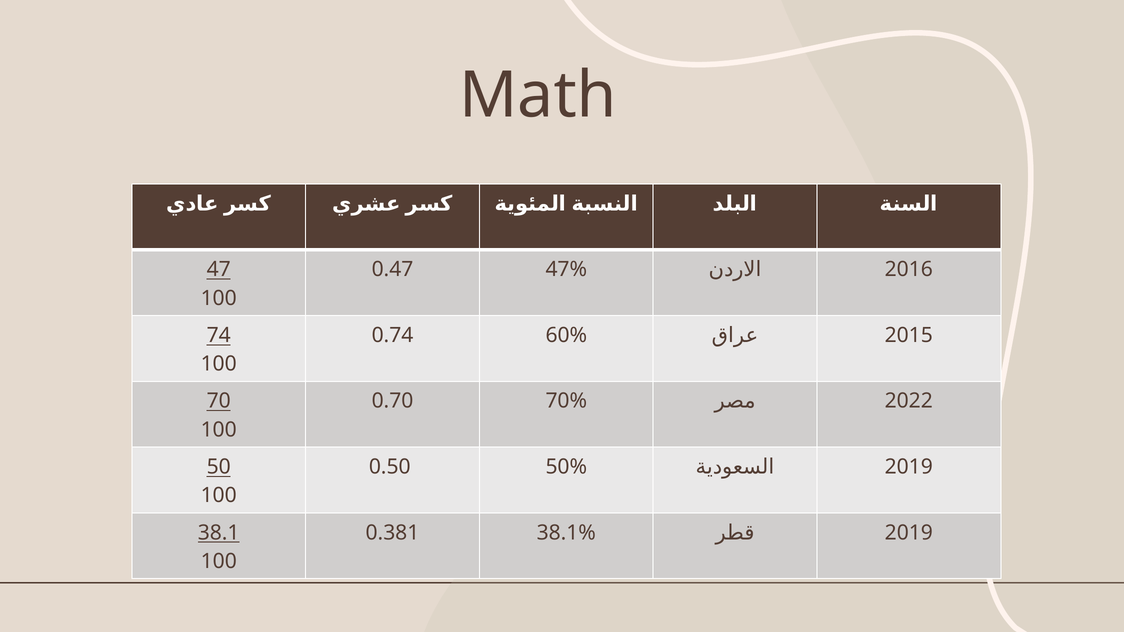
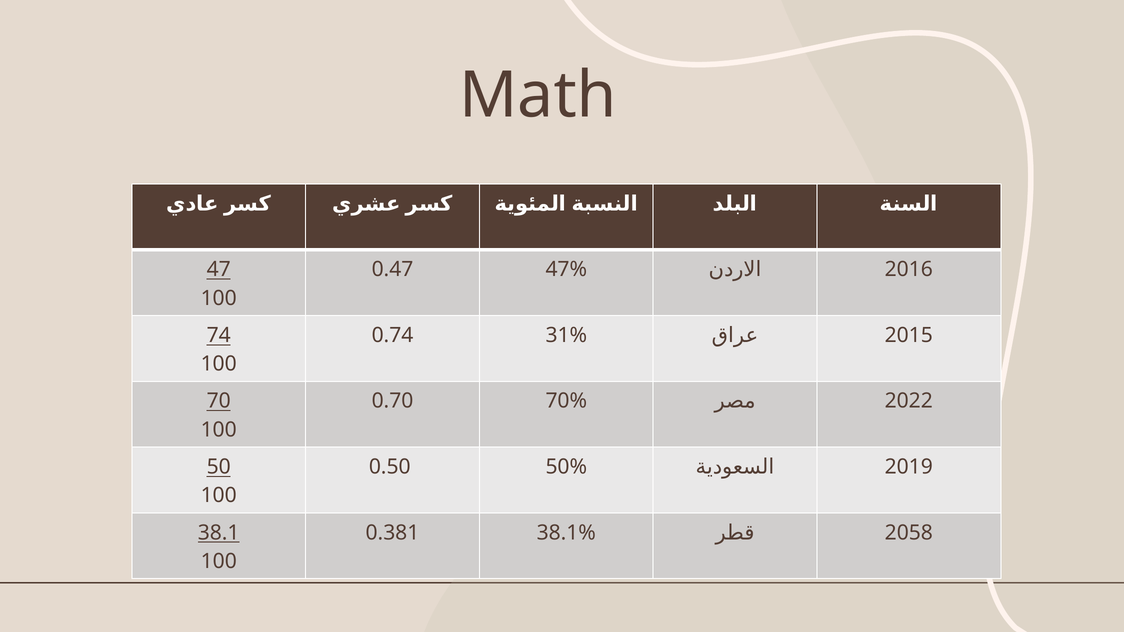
60%: 60% -> 31%
2019 at (909, 533): 2019 -> 2058
